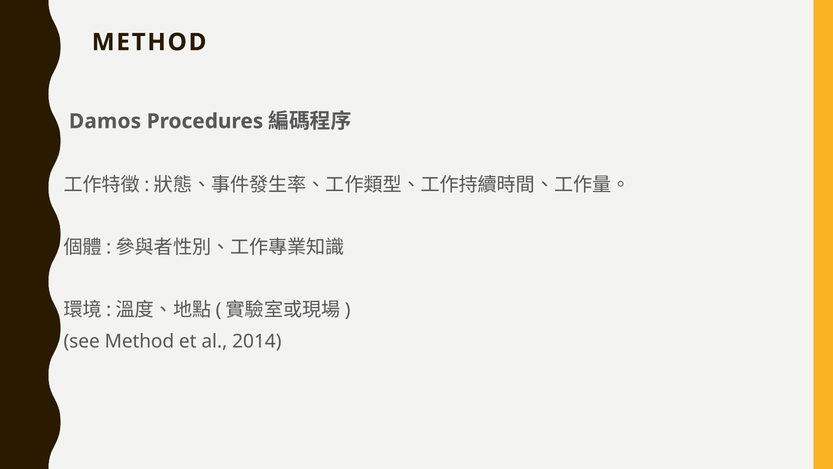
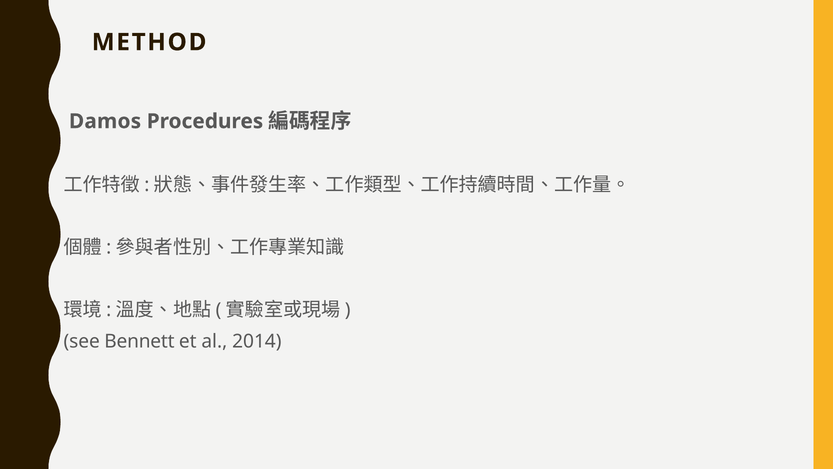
see Method: Method -> Bennett
